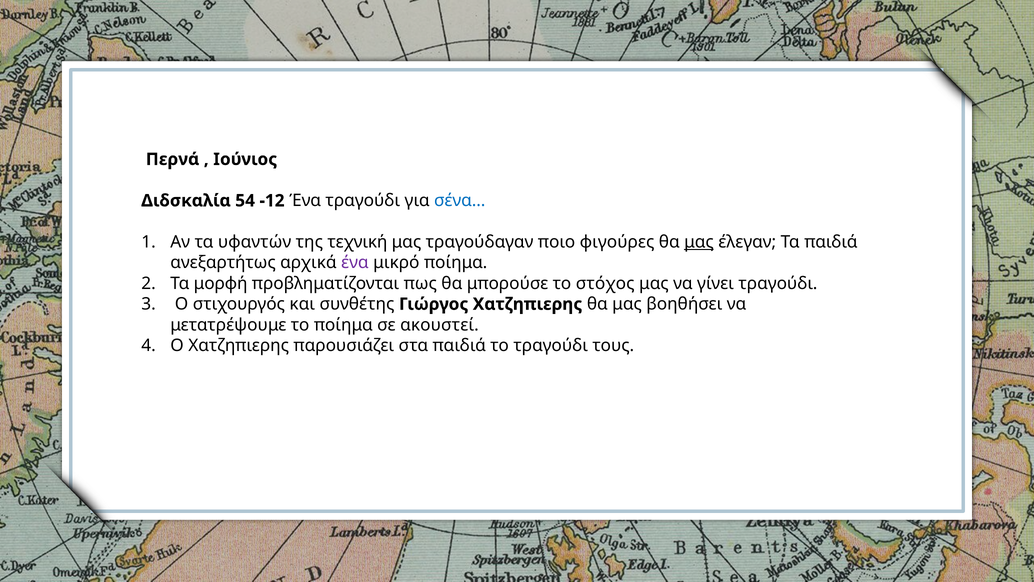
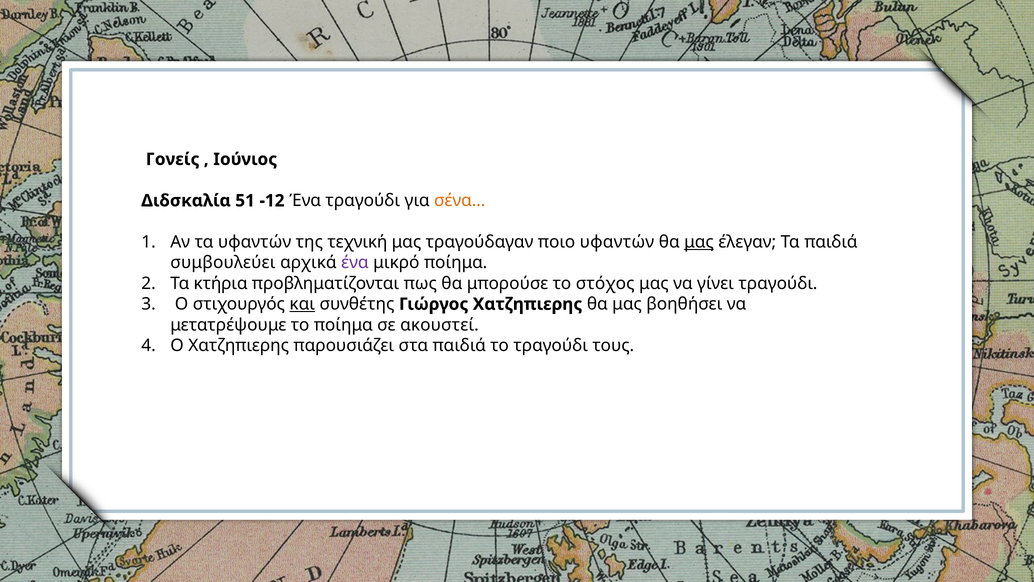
Περνά: Περνά -> Γονείς
54: 54 -> 51
σένα… colour: blue -> orange
ποιο φιγούρες: φιγούρες -> υφαντών
ανεξαρτήτως: ανεξαρτήτως -> συμβουλεύει
μορφή: μορφή -> κτήρια
και underline: none -> present
